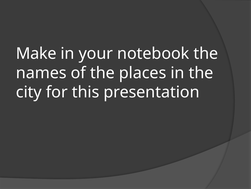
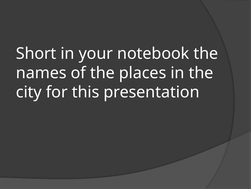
Make: Make -> Short
